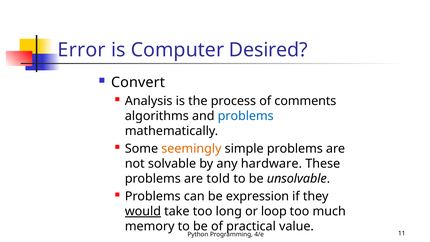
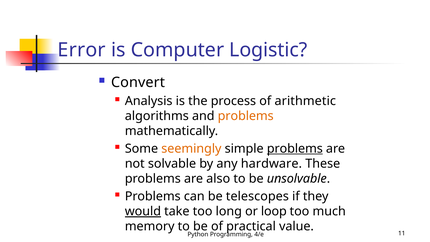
Desired: Desired -> Logistic
comments: comments -> arithmetic
problems at (246, 116) colour: blue -> orange
problems at (295, 149) underline: none -> present
told: told -> also
expression: expression -> telescopes
